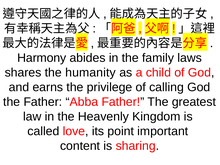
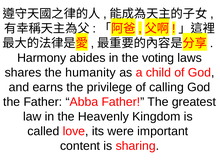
family: family -> voting
point: point -> were
